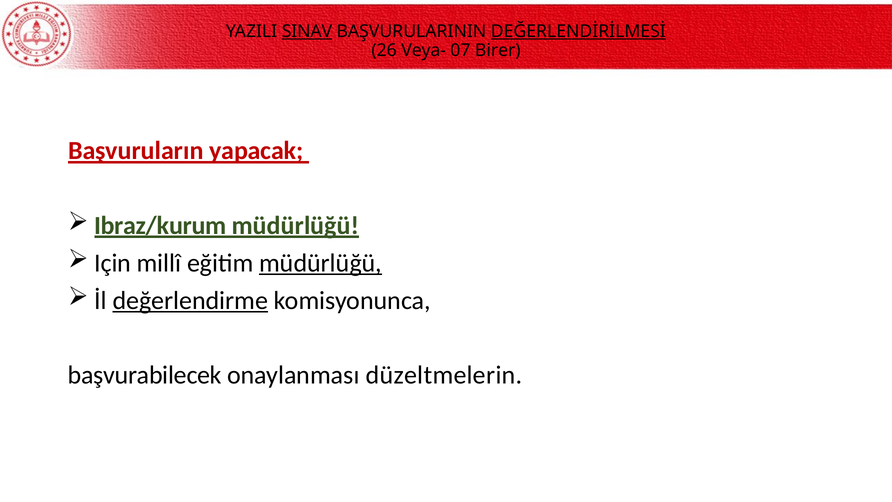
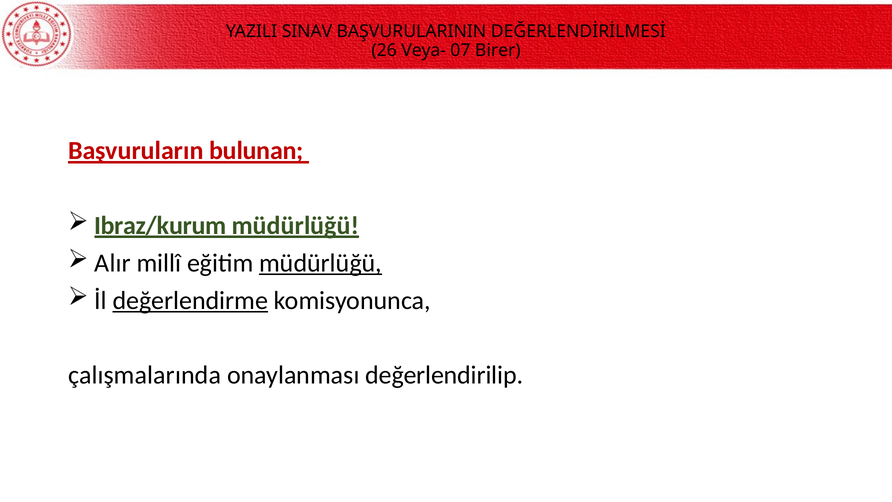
SINAV underline: present -> none
DEĞERLENDİRİLMESİ underline: present -> none
yapacak: yapacak -> bulunan
Için: Için -> Alır
başvurabilecek: başvurabilecek -> çalışmalarında
düzeltmelerin: düzeltmelerin -> değerlendirilip
